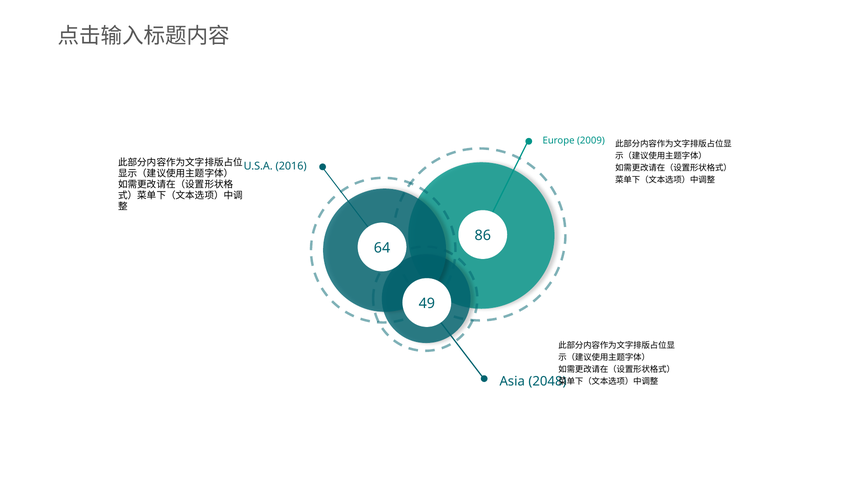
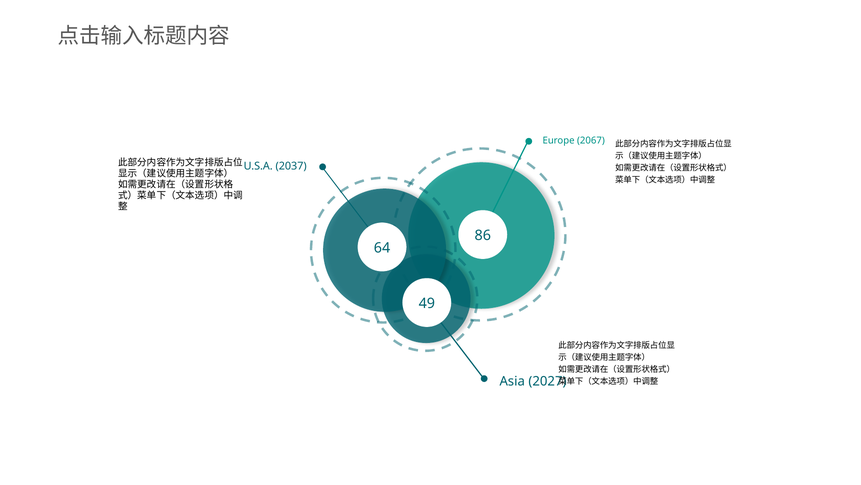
2009: 2009 -> 2067
2016: 2016 -> 2037
2048: 2048 -> 2027
